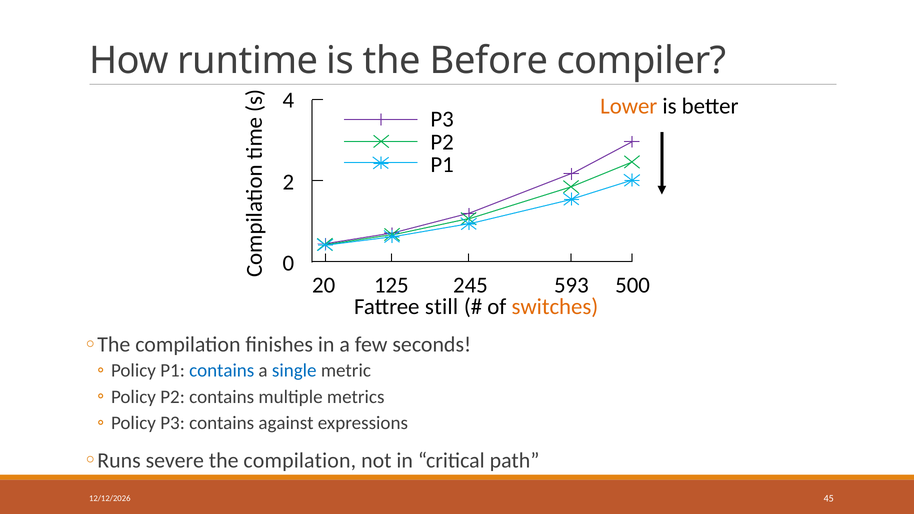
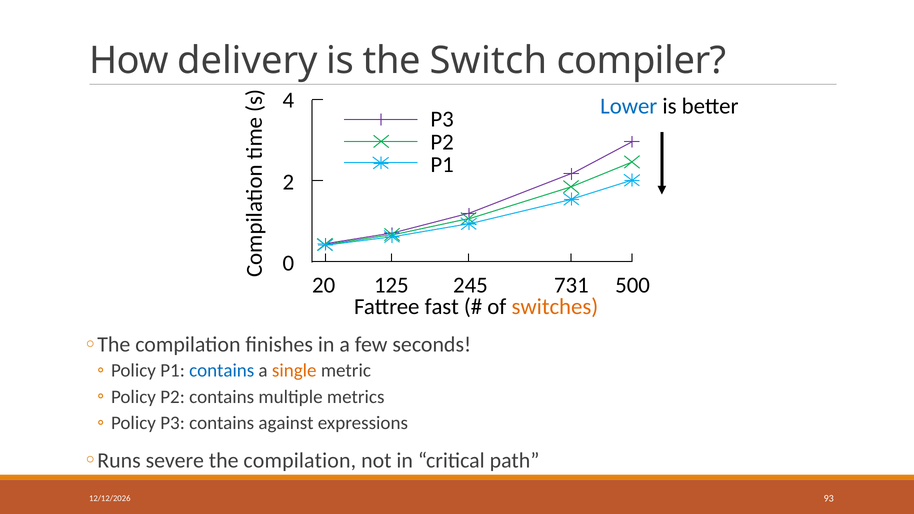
runtime: runtime -> delivery
Before: Before -> Switch
Lower colour: orange -> blue
593: 593 -> 731
still: still -> fast
single colour: blue -> orange
45: 45 -> 93
